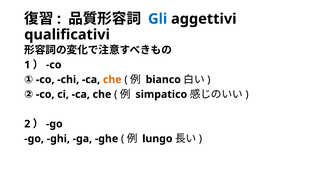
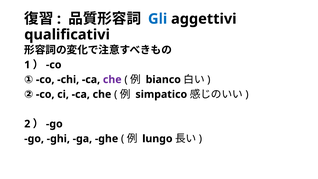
che at (112, 80) colour: orange -> purple
